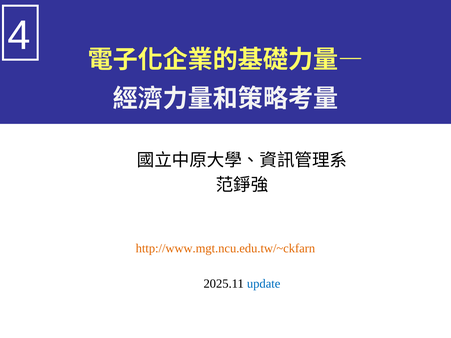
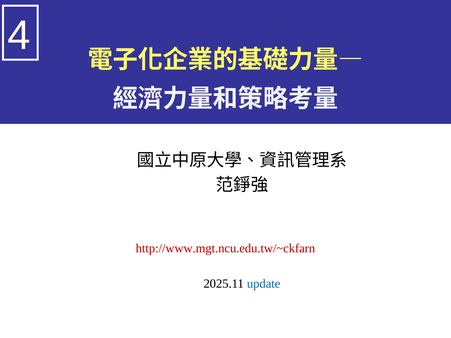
http://www.mgt.ncu.edu.tw/~ckfarn colour: orange -> red
